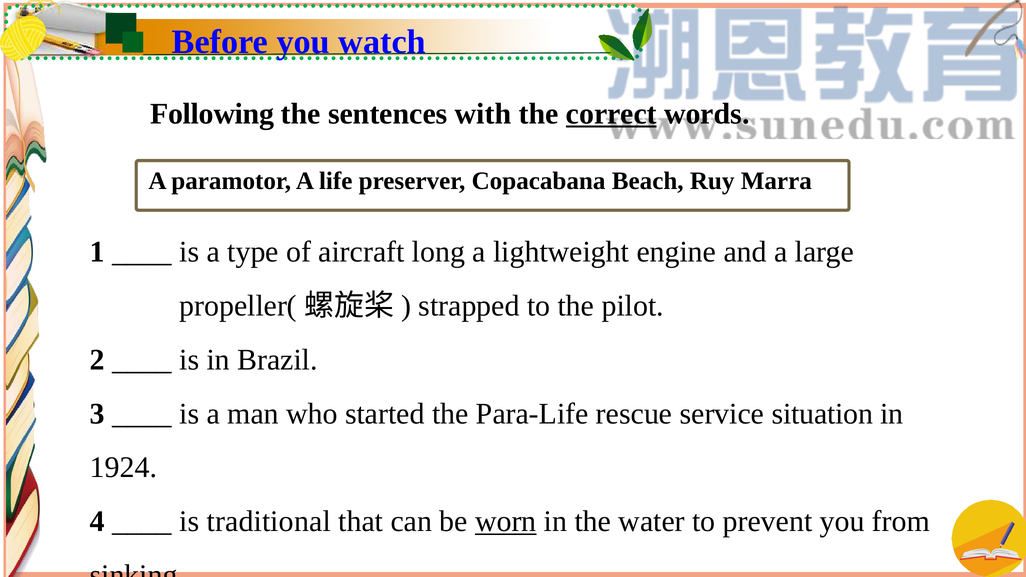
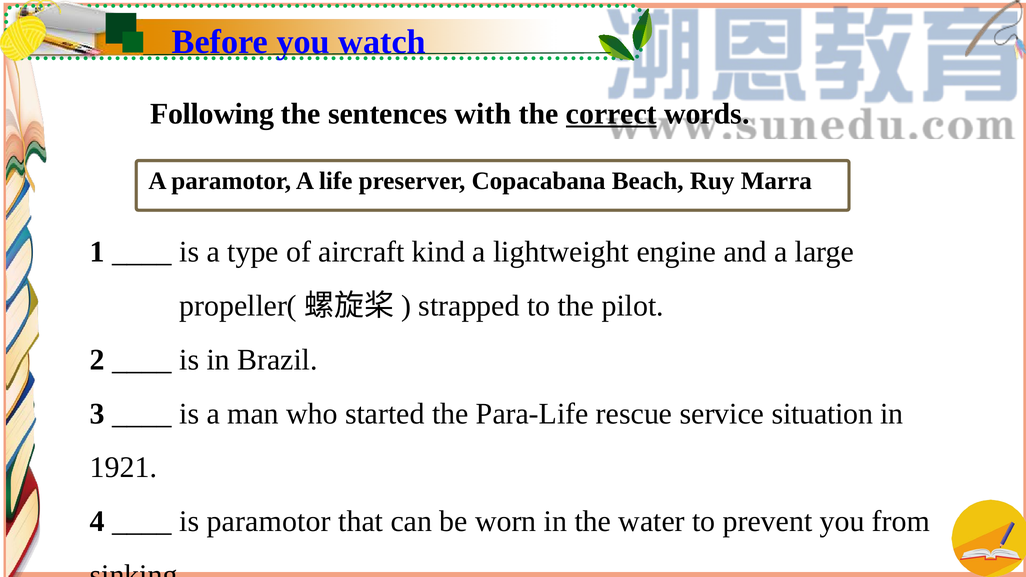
long: long -> kind
1924: 1924 -> 1921
is traditional: traditional -> paramotor
worn underline: present -> none
